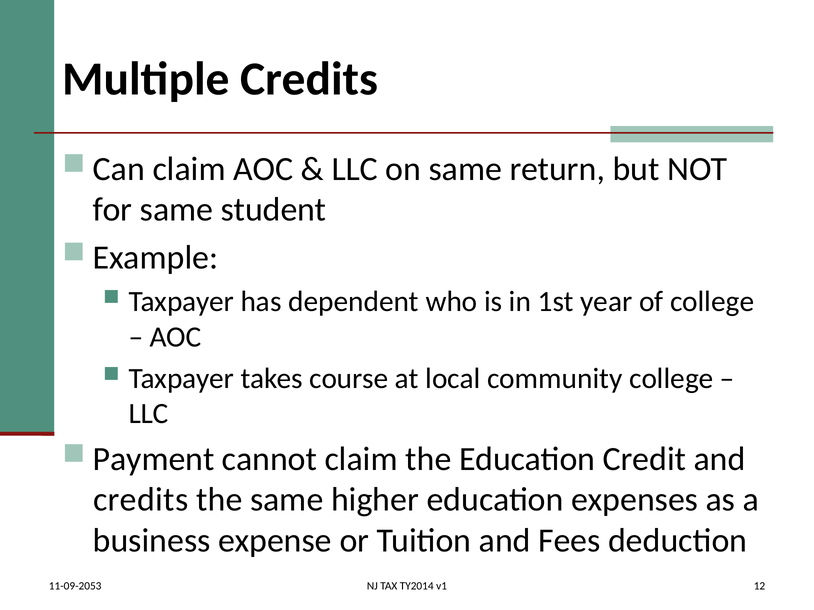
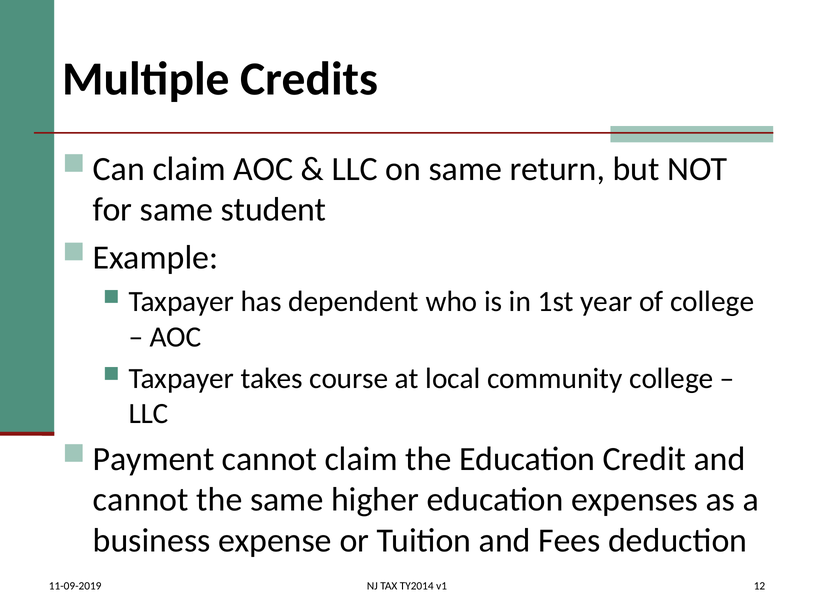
credits at (141, 500): credits -> cannot
11-09-2053: 11-09-2053 -> 11-09-2019
